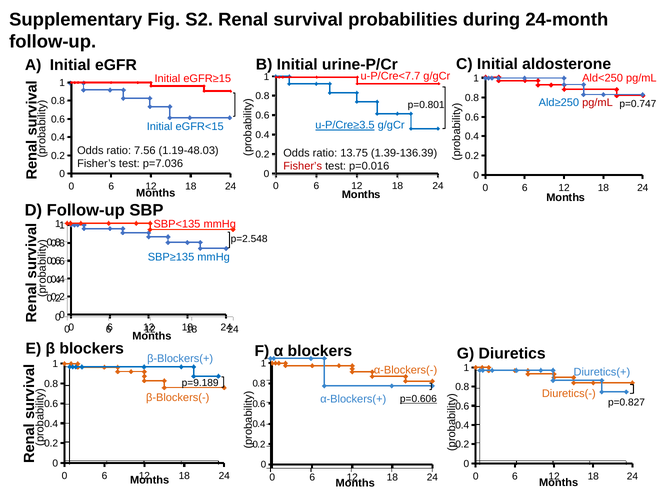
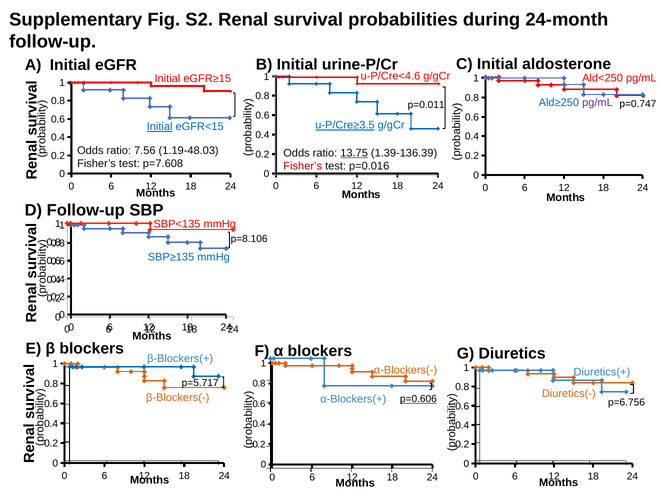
u-P/Cre<7.7: u-P/Cre<7.7 -> u-P/Cre<4.6
pg/mL at (598, 103) colour: red -> purple
p=0.801: p=0.801 -> p=0.011
Initial at (160, 127) underline: none -> present
13.75 underline: none -> present
p=7.036: p=7.036 -> p=7.608
p=2.548: p=2.548 -> p=8.106
p=9.189: p=9.189 -> p=5.717
p=0.827: p=0.827 -> p=6.756
